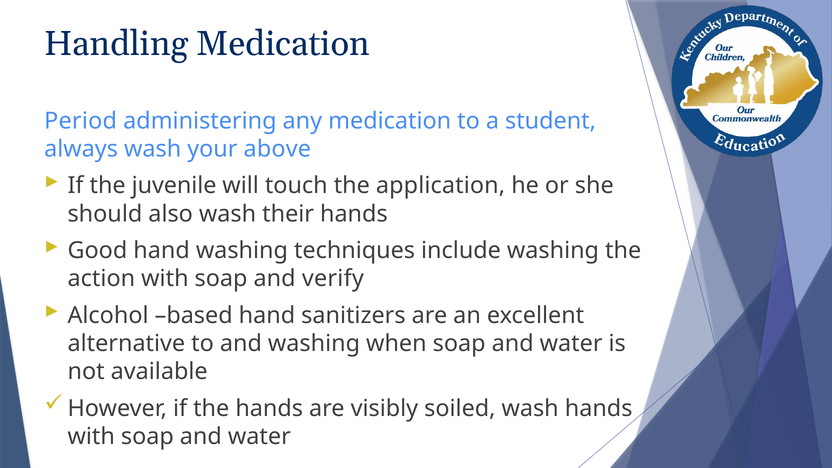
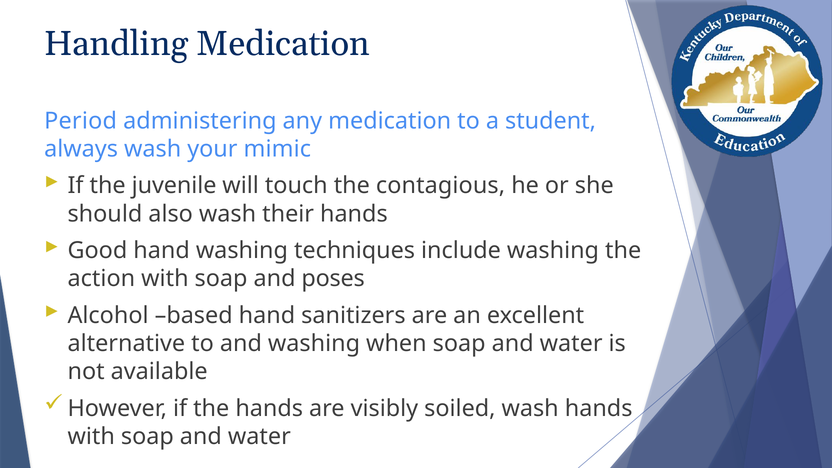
above: above -> mimic
application: application -> contagious
verify: verify -> poses
